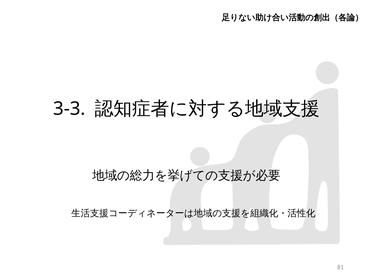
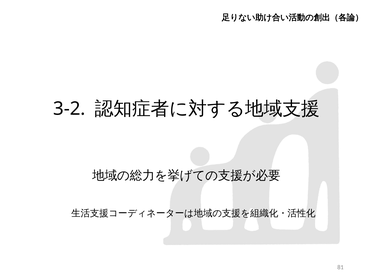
3-3: 3-3 -> 3-2
